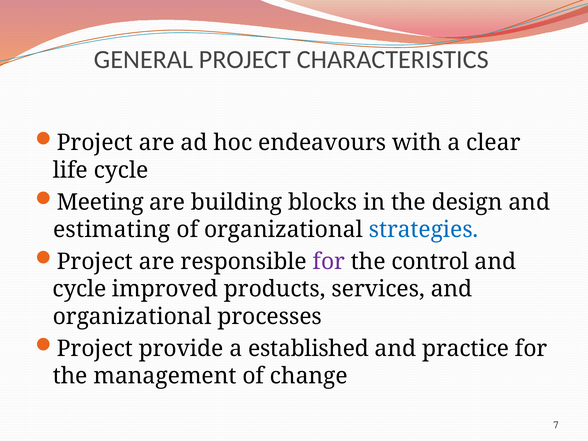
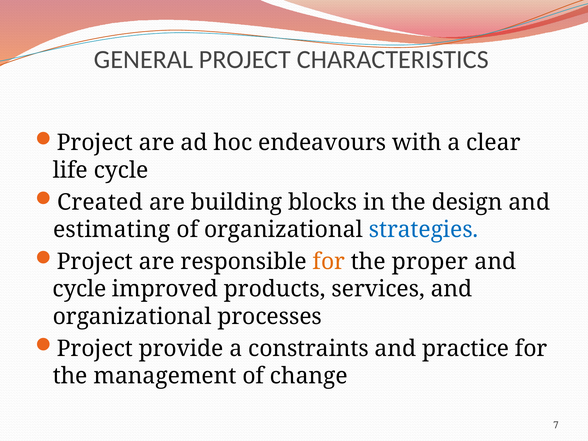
Meeting: Meeting -> Created
for at (329, 262) colour: purple -> orange
control: control -> proper
established: established -> constraints
